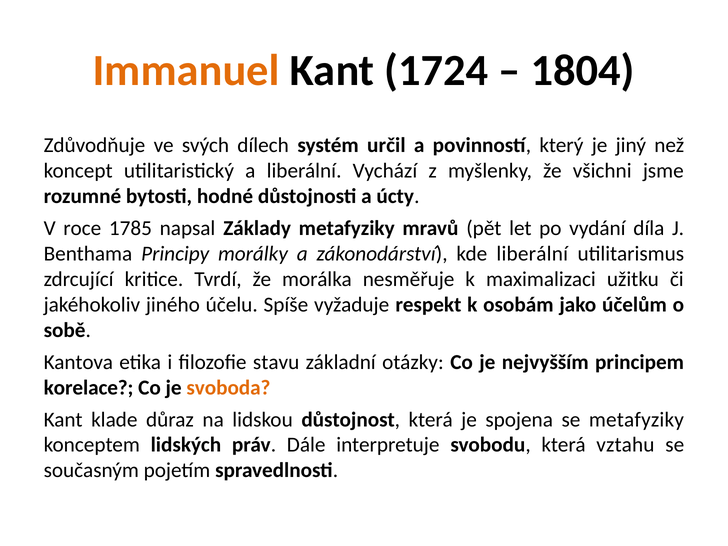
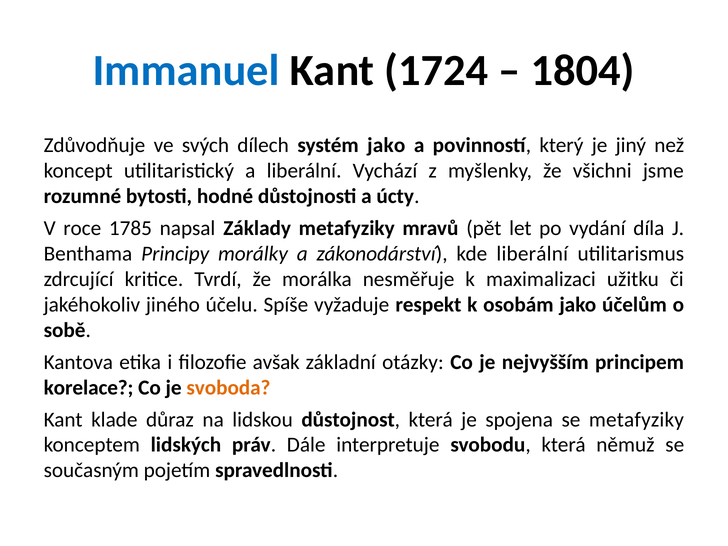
Immanuel colour: orange -> blue
systém určil: určil -> jako
stavu: stavu -> avšak
vztahu: vztahu -> němuž
